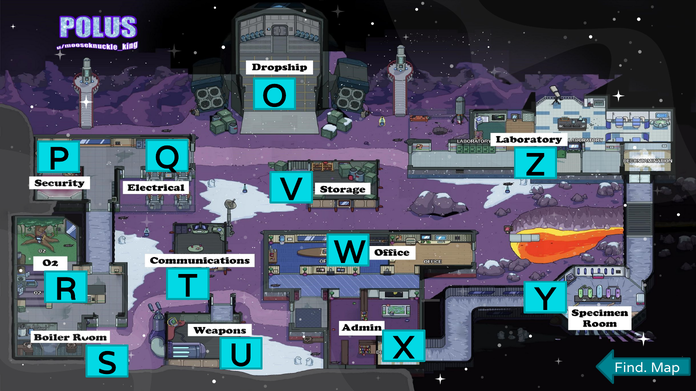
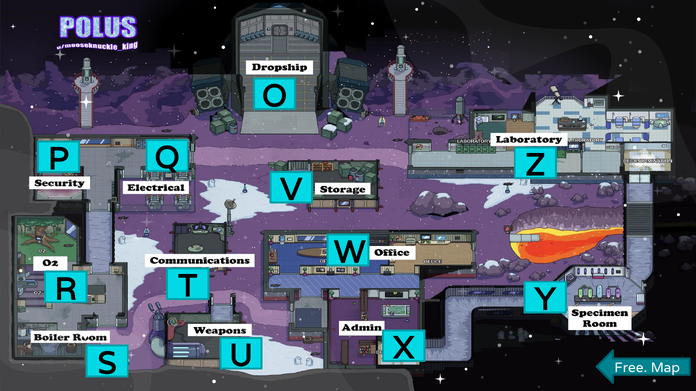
Find: Find -> Free
